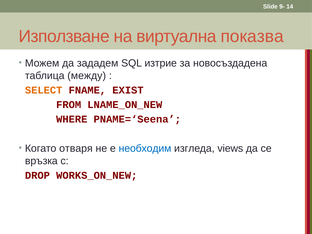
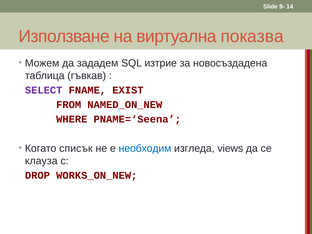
между: между -> гъвкав
SELECT colour: orange -> purple
LNAME_ON_NEW: LNAME_ON_NEW -> NAMED_ON_NEW
отваря: отваря -> списък
връзка: връзка -> клауза
